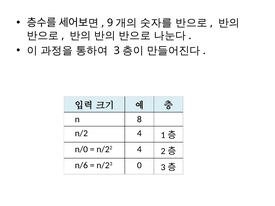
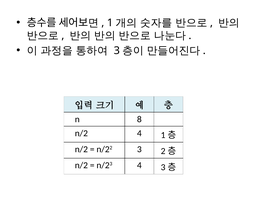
9: 9 -> 1
n/0 at (81, 149): n/0 -> n/2
n/22 4: 4 -> 3
n/6 at (81, 165): n/6 -> n/2
n/23 0: 0 -> 4
